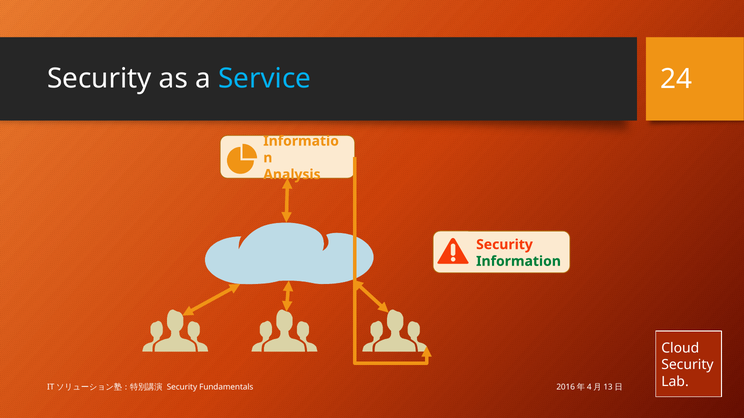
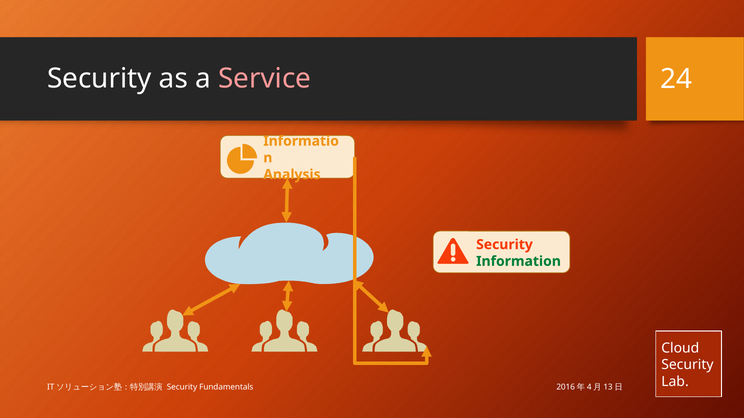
Service colour: light blue -> pink
